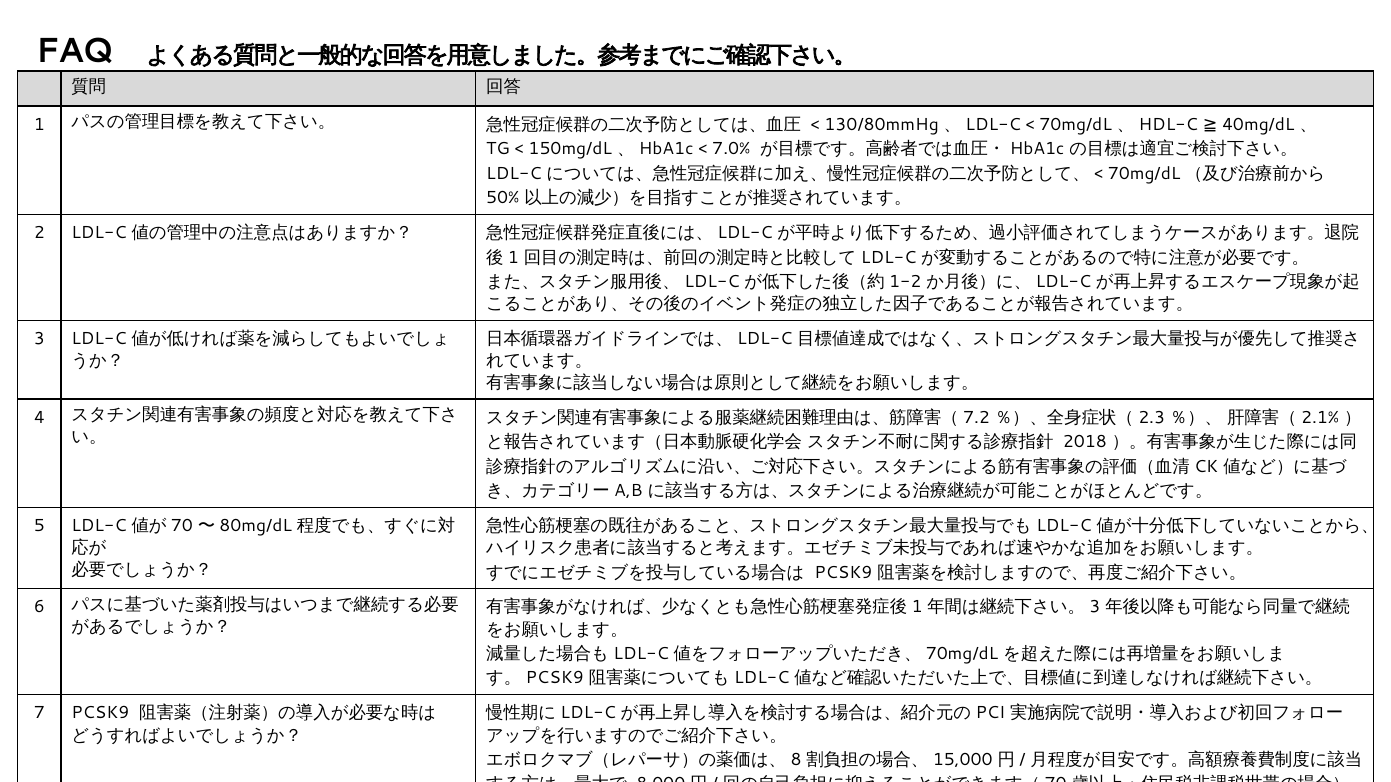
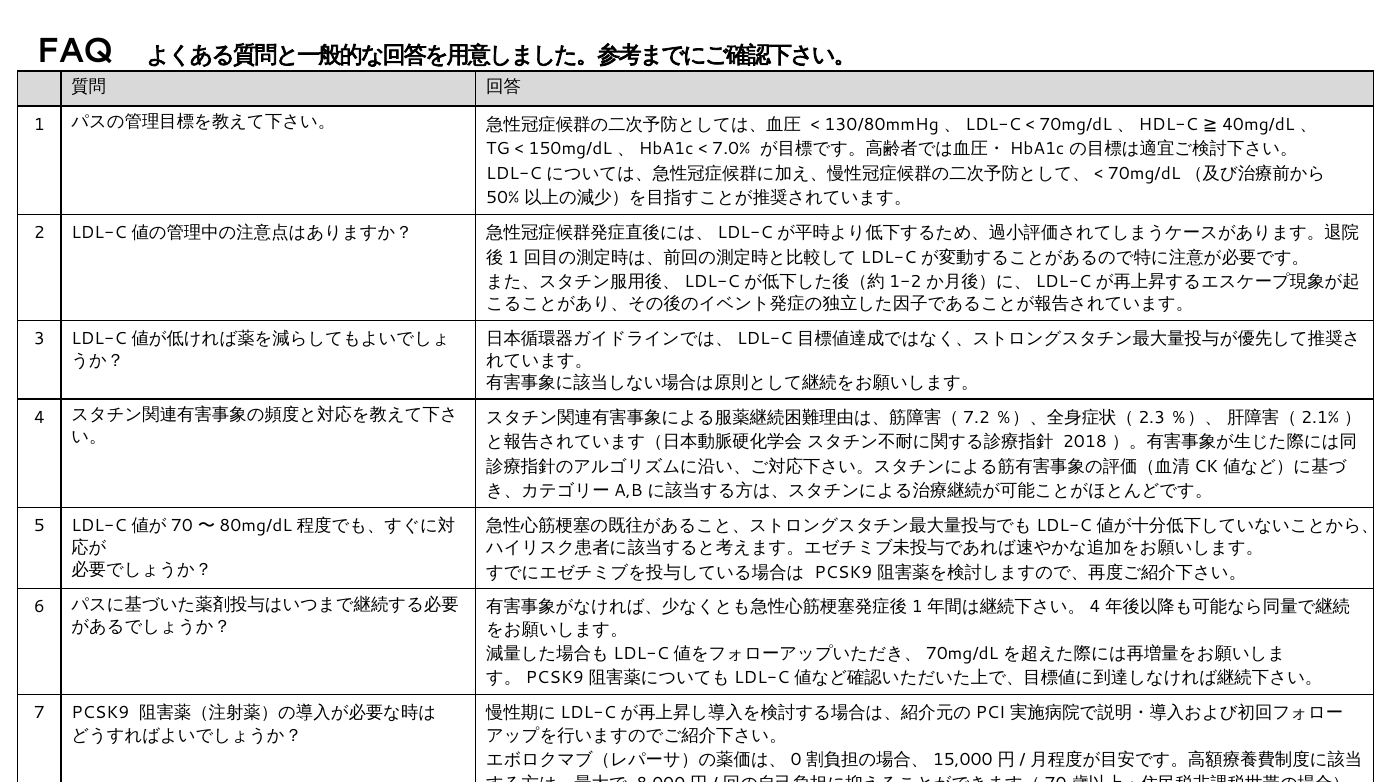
3 at (1095, 608): 3 -> 4
8: 8 -> 0
